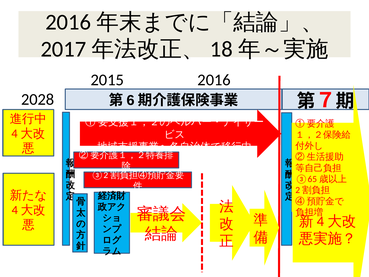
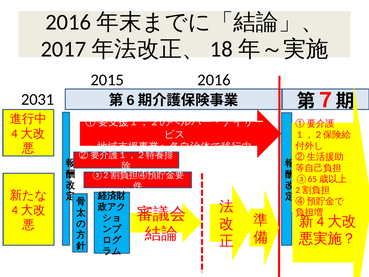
2028: 2028 -> 2031
